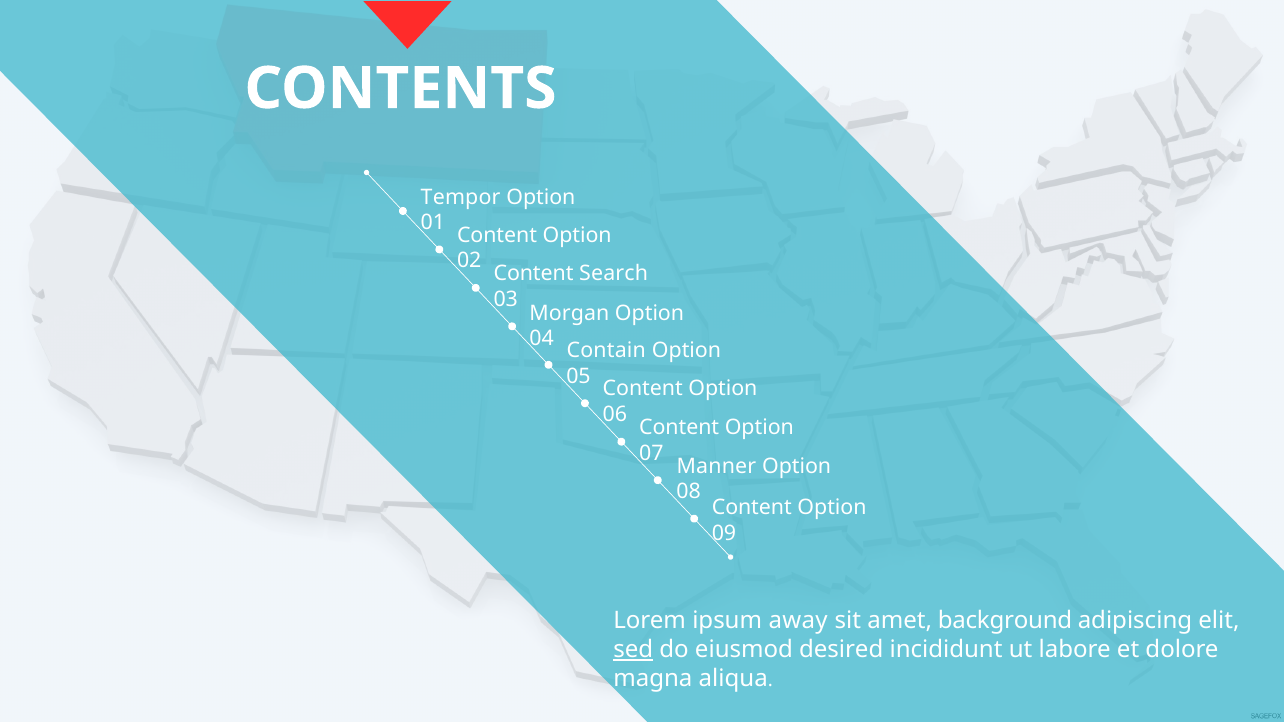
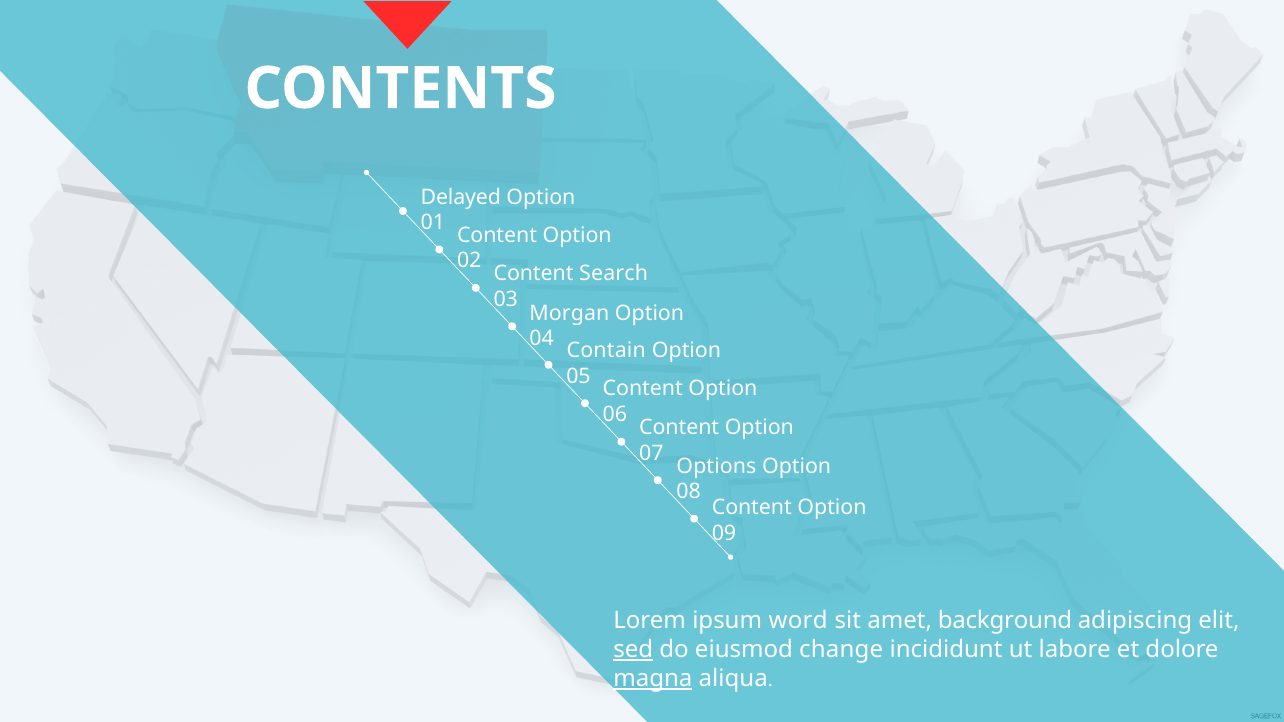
Tempor: Tempor -> Delayed
Manner: Manner -> Options
away: away -> word
desired: desired -> change
magna underline: none -> present
